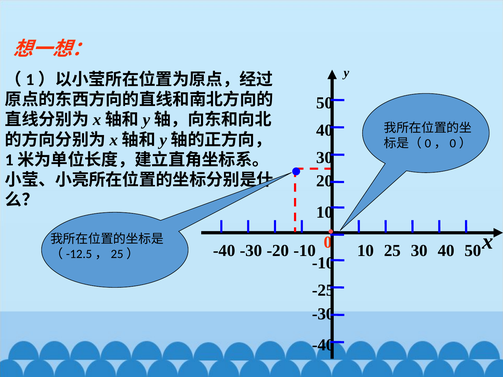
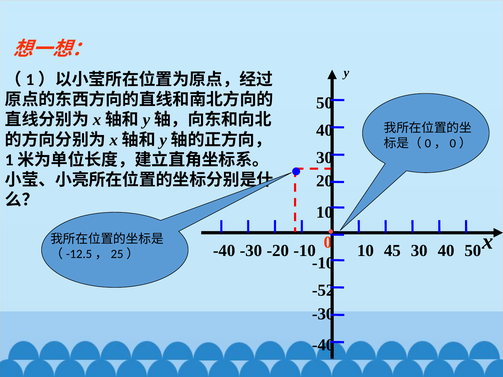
25: 25 -> 45
-25: -25 -> -52
